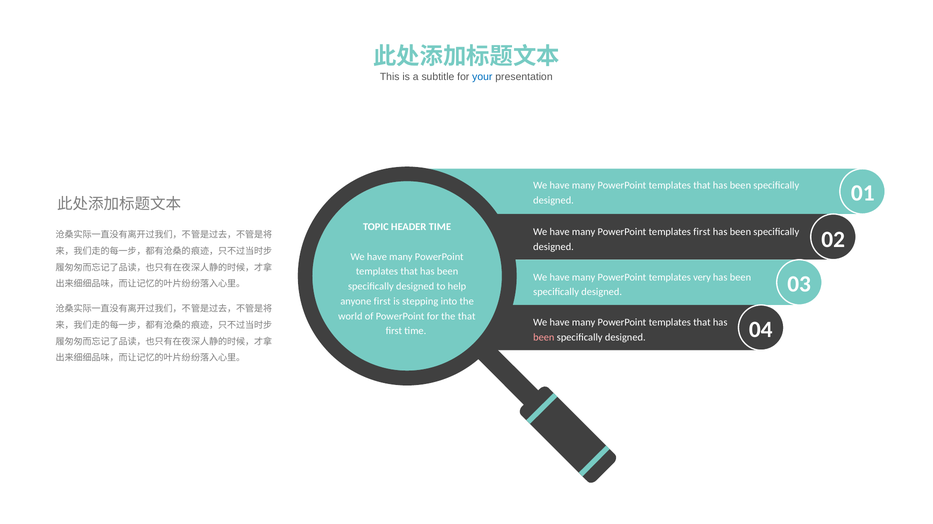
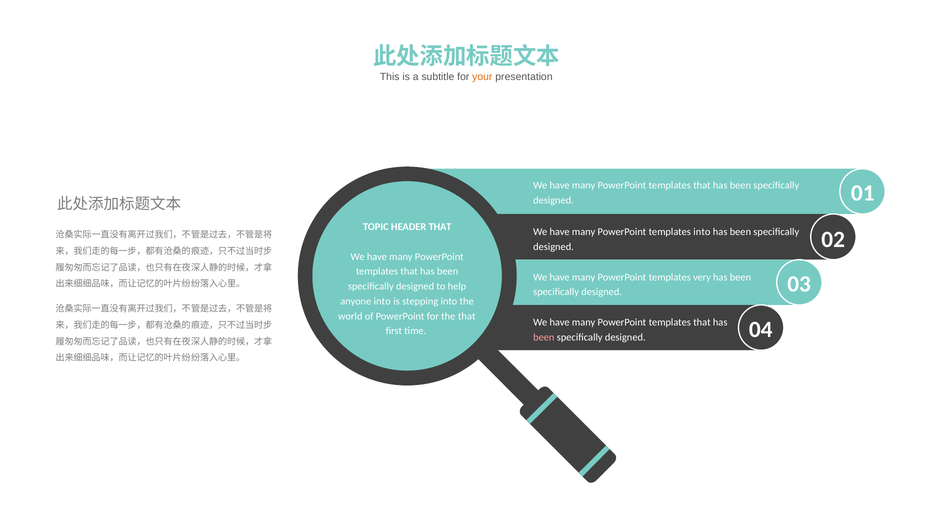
your colour: blue -> orange
HEADER TIME: TIME -> THAT
templates first: first -> into
anyone first: first -> into
